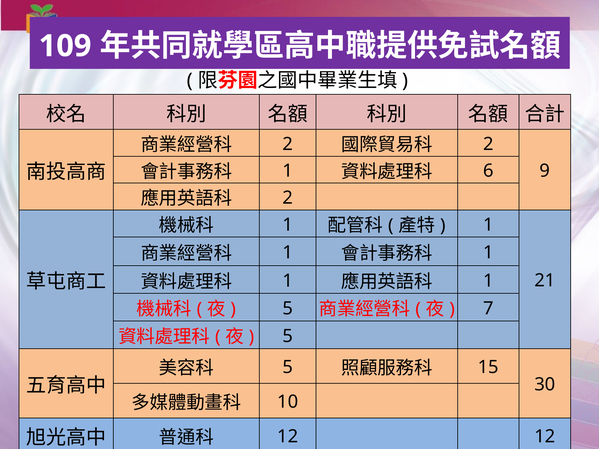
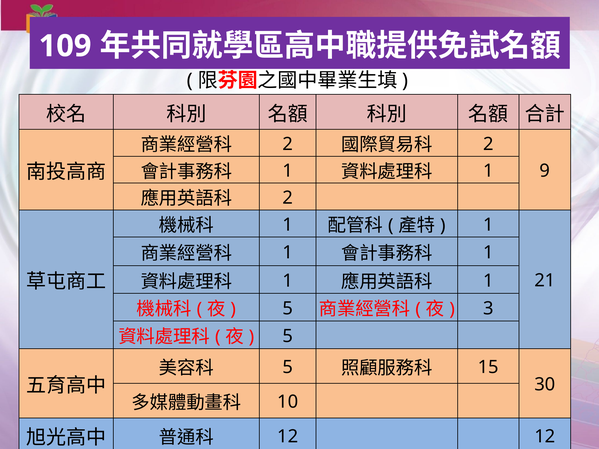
6 at (488, 171): 6 -> 1
7: 7 -> 3
